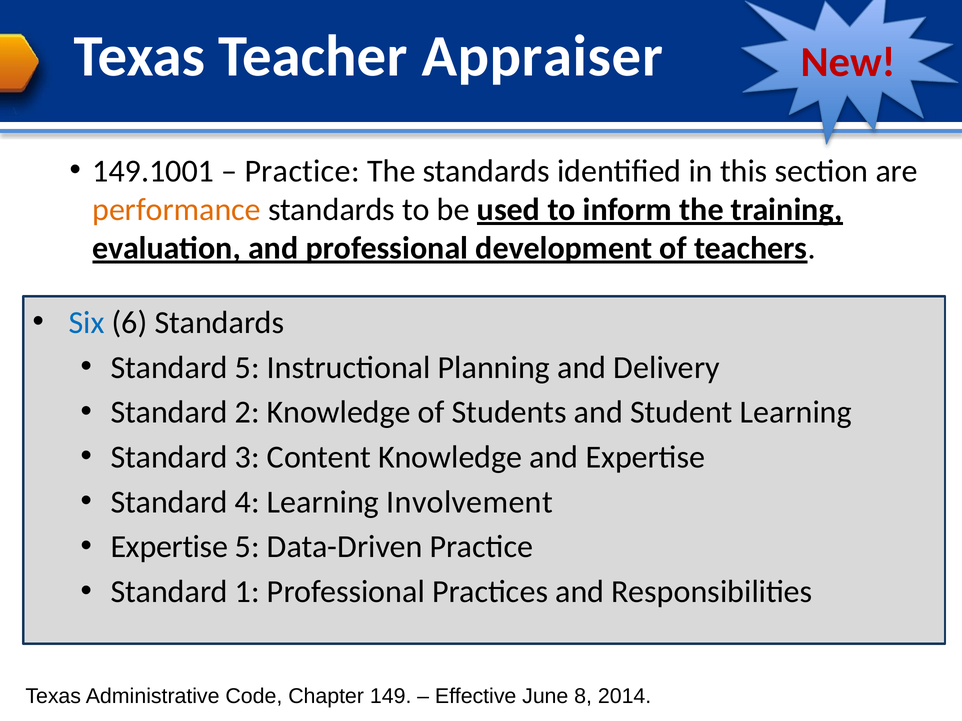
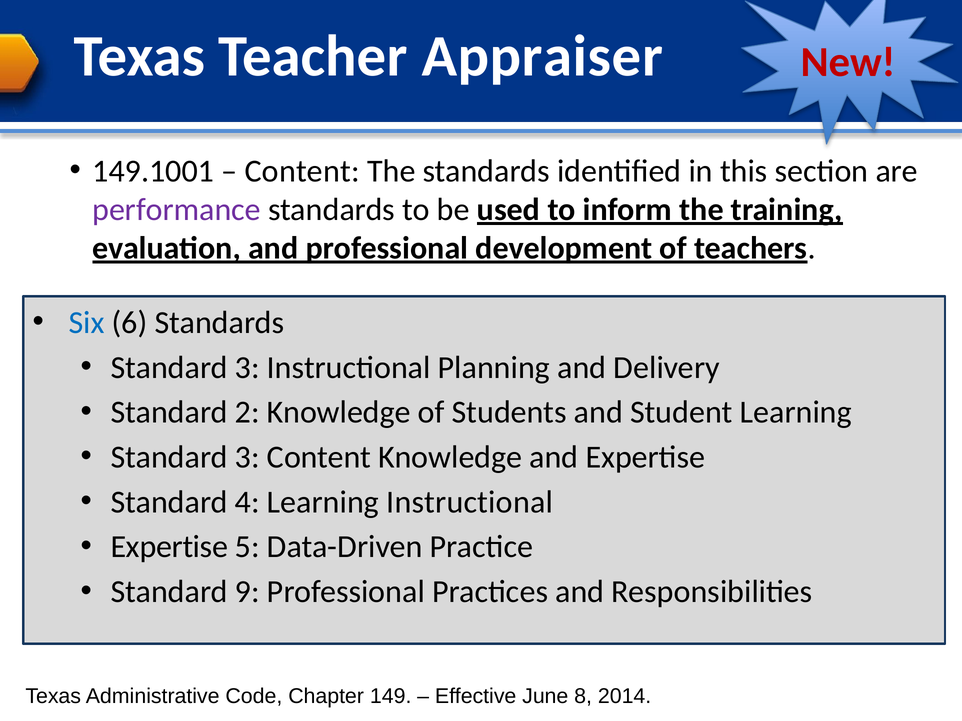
Practice at (302, 171): Practice -> Content
performance colour: orange -> purple
5 at (247, 368): 5 -> 3
Learning Involvement: Involvement -> Instructional
1: 1 -> 9
